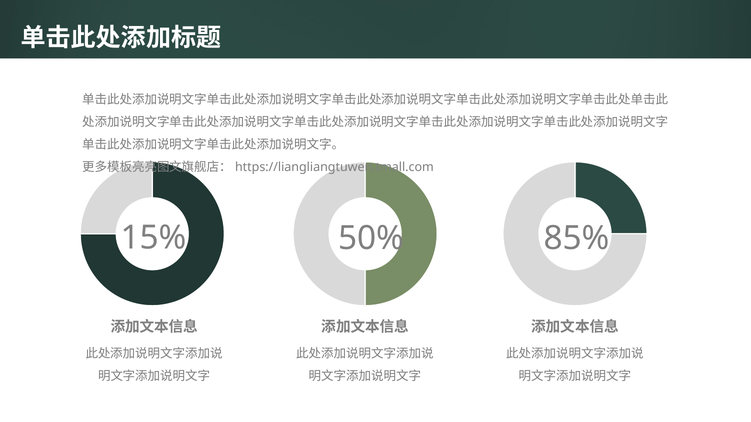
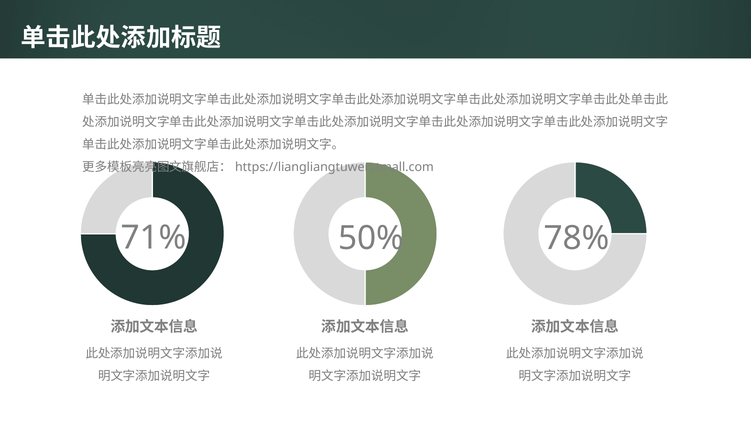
15%: 15% -> 71%
85%: 85% -> 78%
